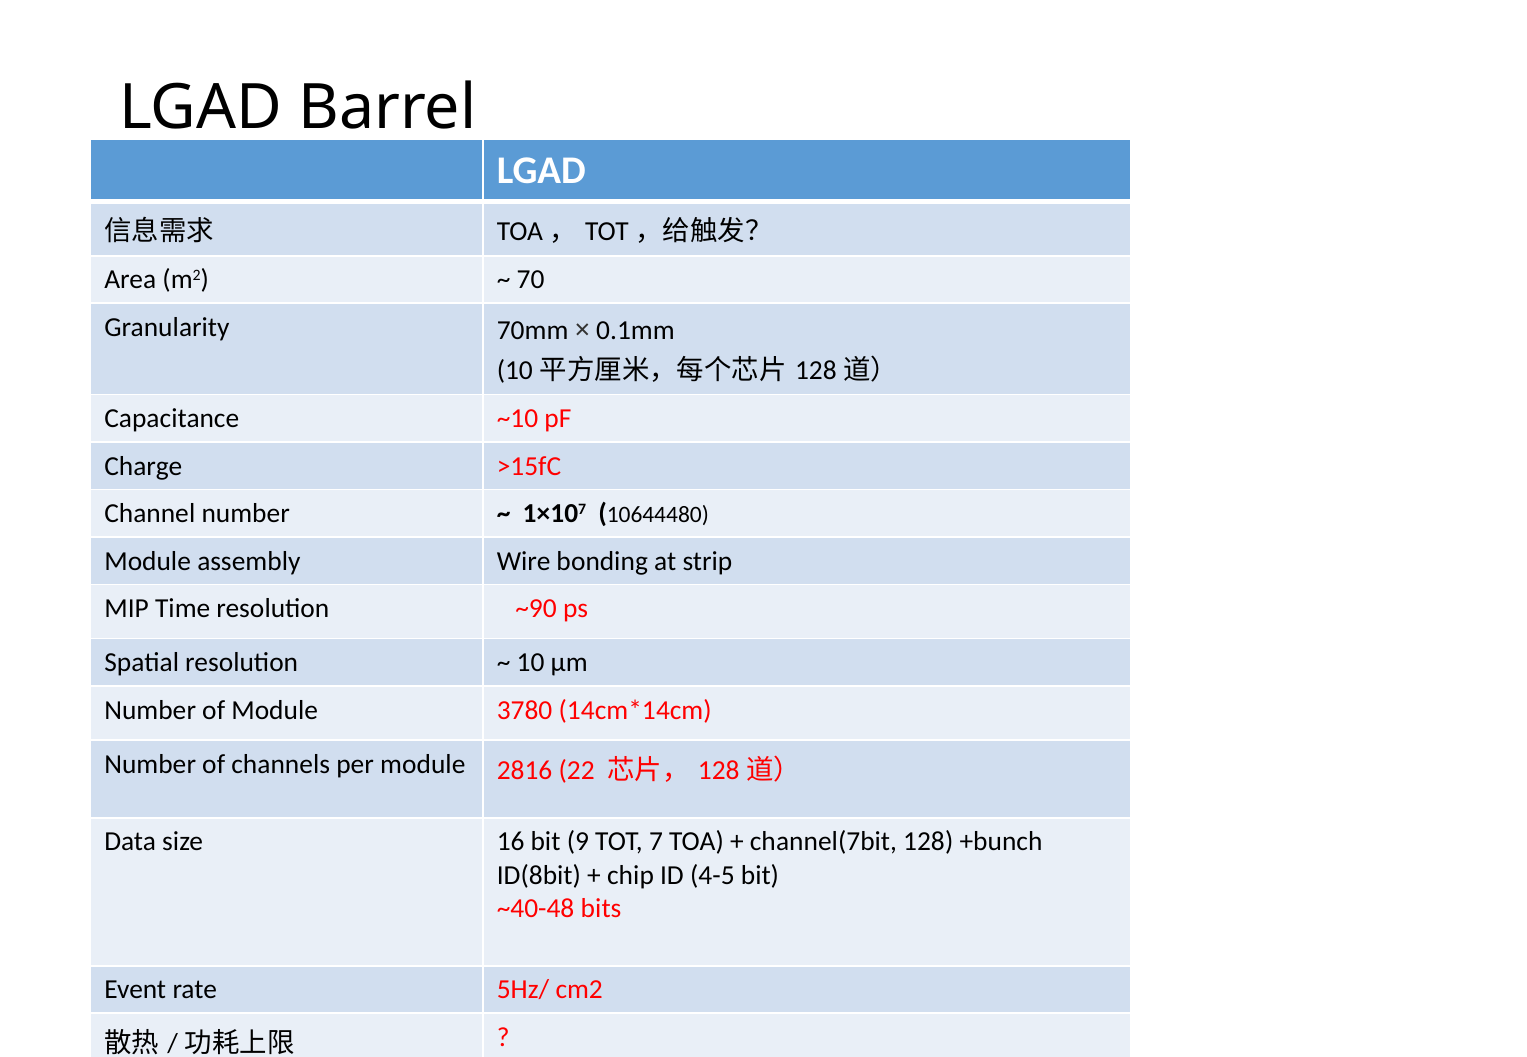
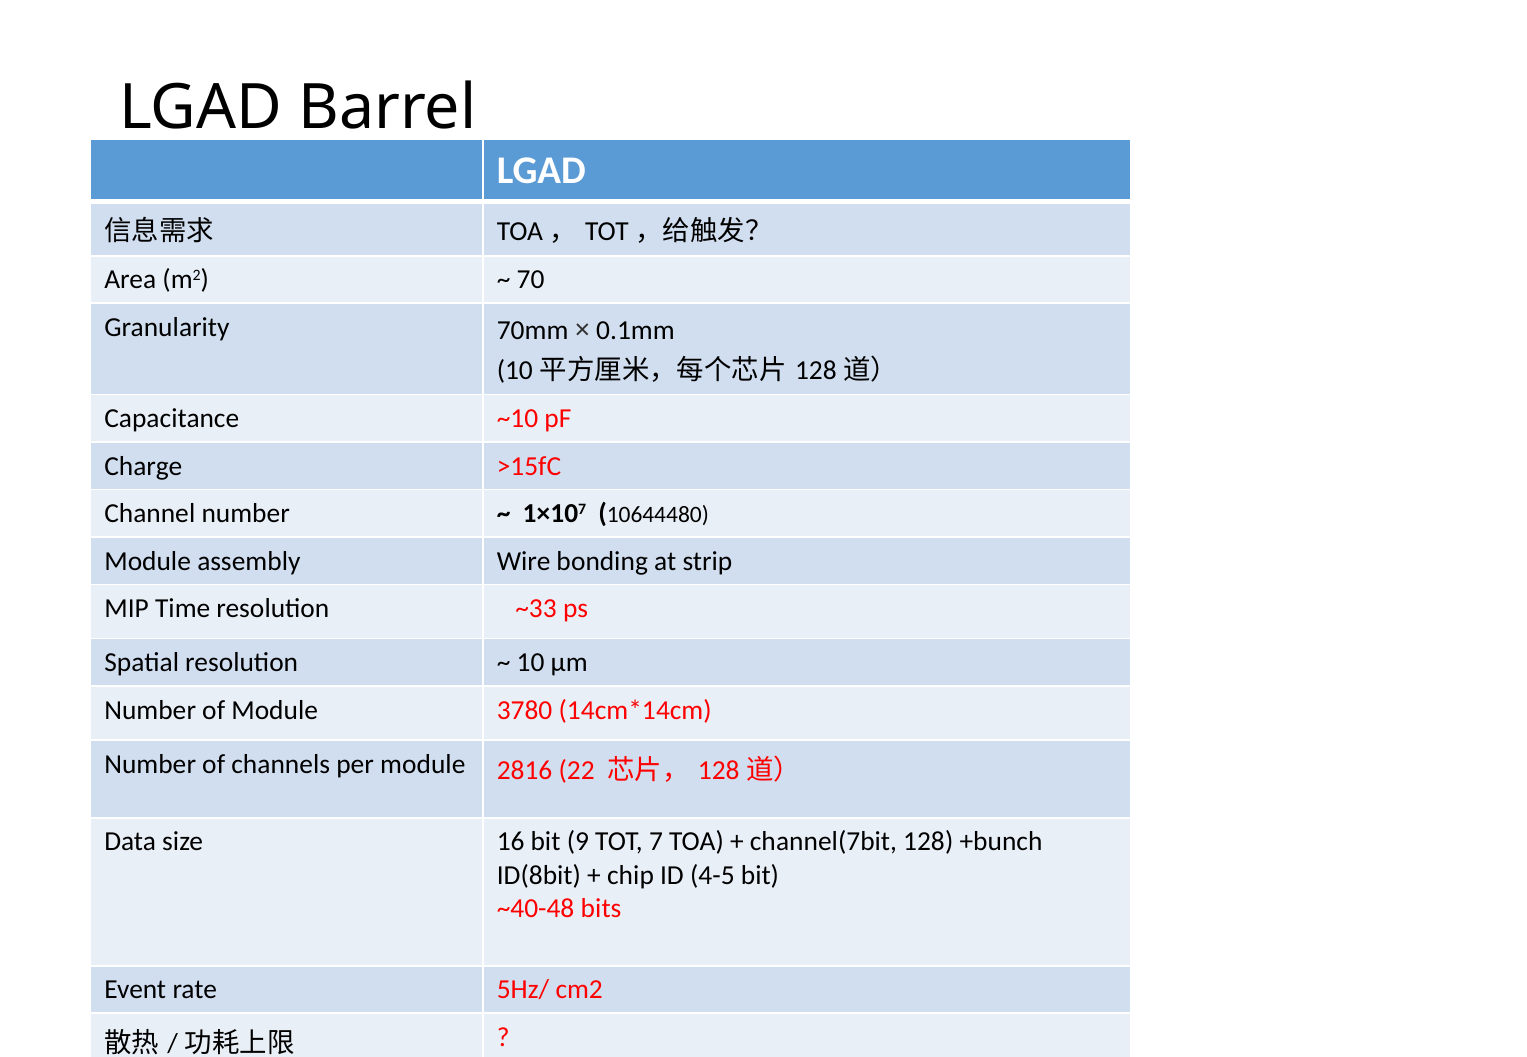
~90: ~90 -> ~33
